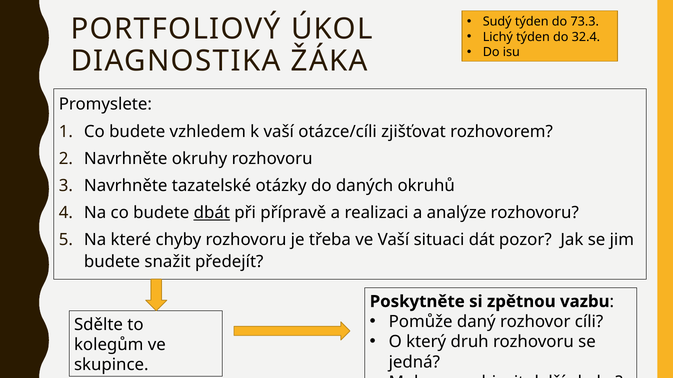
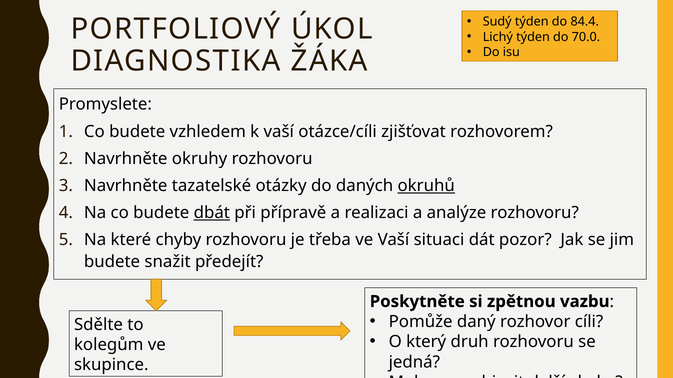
73.3: 73.3 -> 84.4
32.4: 32.4 -> 70.0
okruhů underline: none -> present
